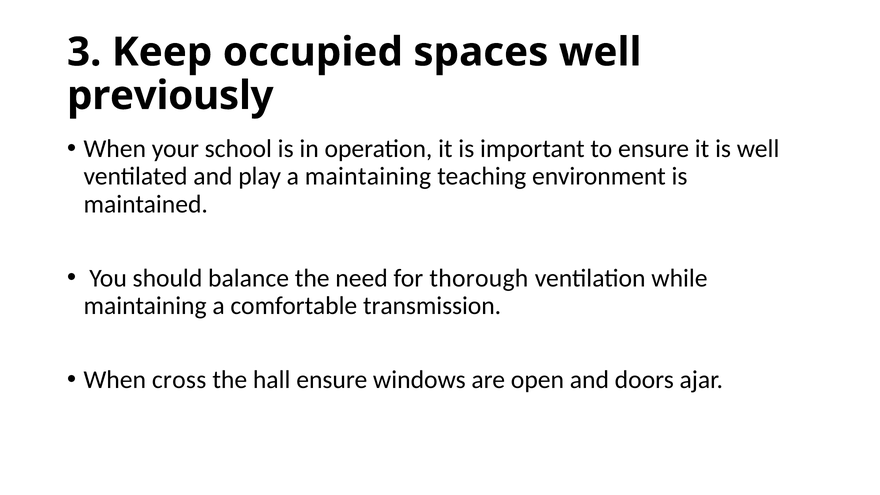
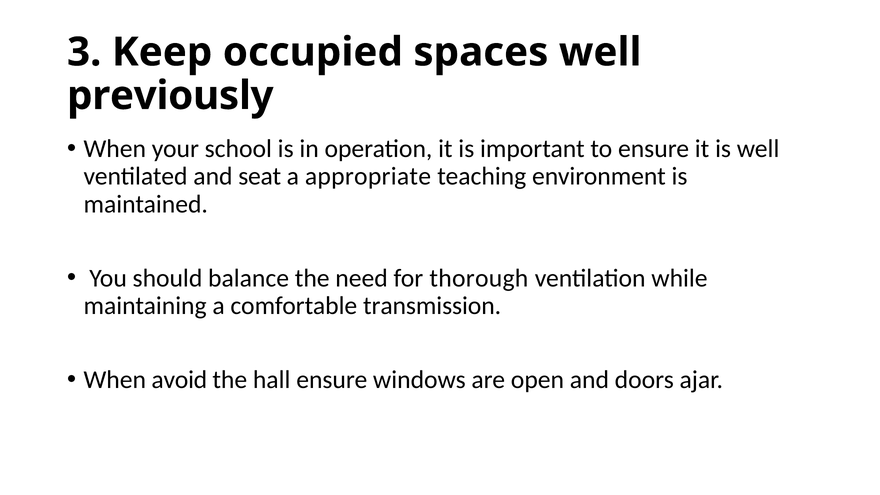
play: play -> seat
a maintaining: maintaining -> appropriate
cross: cross -> avoid
